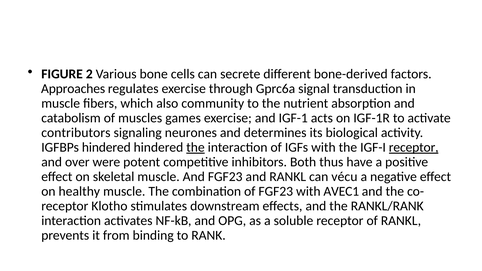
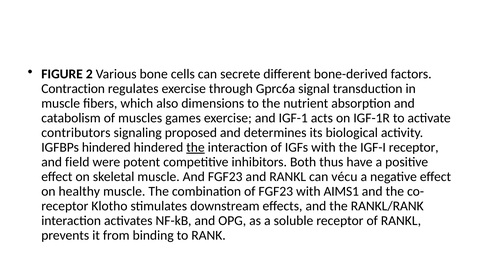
Approaches: Approaches -> Contraction
community: community -> dimensions
neurones: neurones -> proposed
receptor at (414, 147) underline: present -> none
over: over -> field
AVEC1: AVEC1 -> AIMS1
